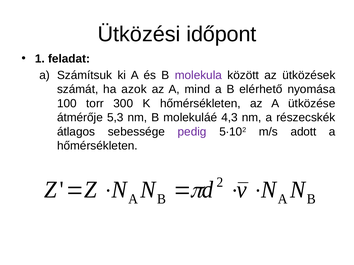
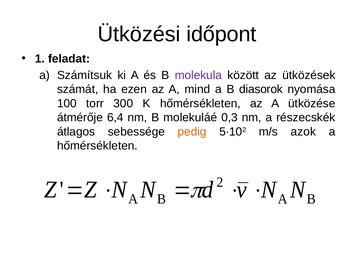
azok: azok -> ezen
elérhető: elérhető -> diasorok
5,3: 5,3 -> 6,4
4,3: 4,3 -> 0,3
pedig colour: purple -> orange
adott: adott -> azok
